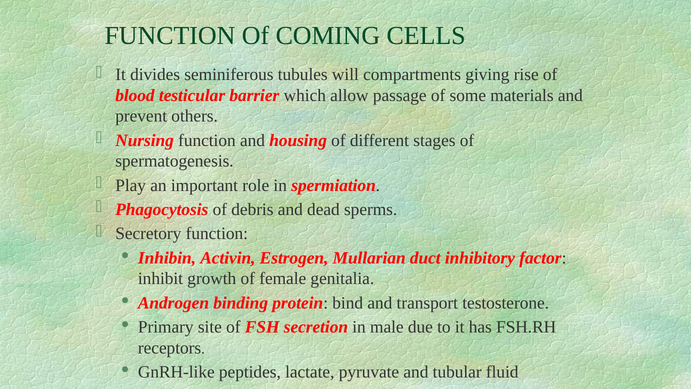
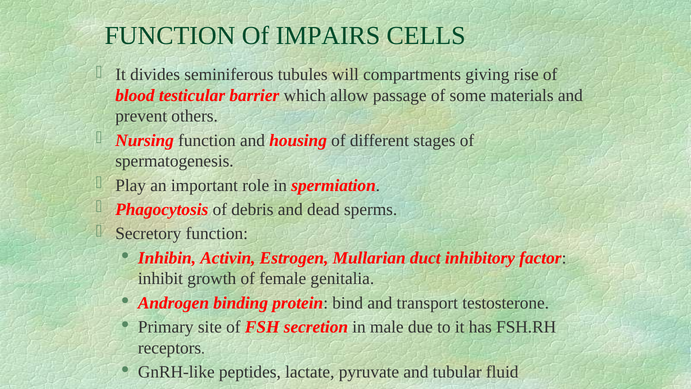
COMING: COMING -> IMPAIRS
